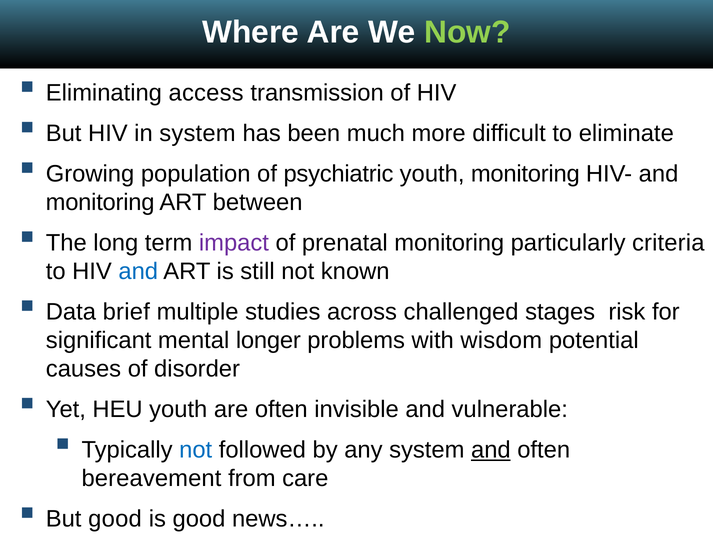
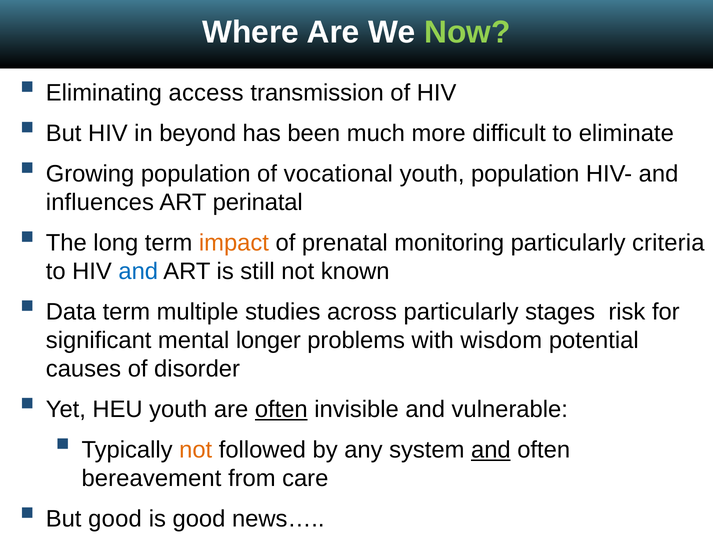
in system: system -> beyond
psychiatric: psychiatric -> vocational
youth monitoring: monitoring -> population
monitoring at (100, 202): monitoring -> influences
between: between -> perinatal
impact colour: purple -> orange
Data brief: brief -> term
across challenged: challenged -> particularly
often at (281, 409) underline: none -> present
not at (196, 450) colour: blue -> orange
